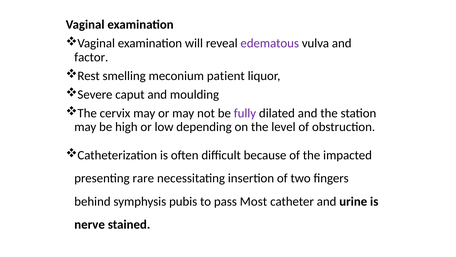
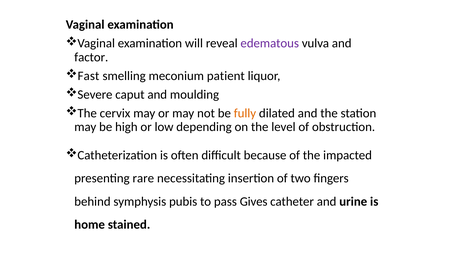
Rest: Rest -> Fast
fully colour: purple -> orange
Most: Most -> Gives
nerve: nerve -> home
